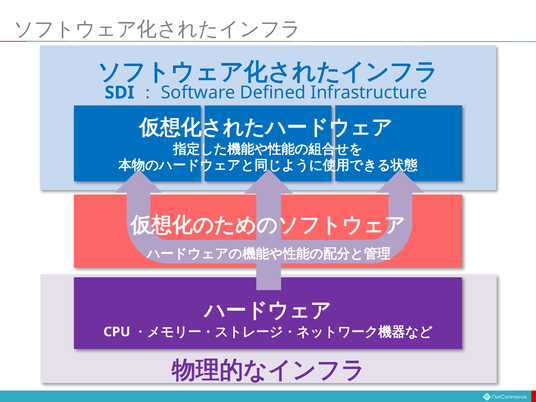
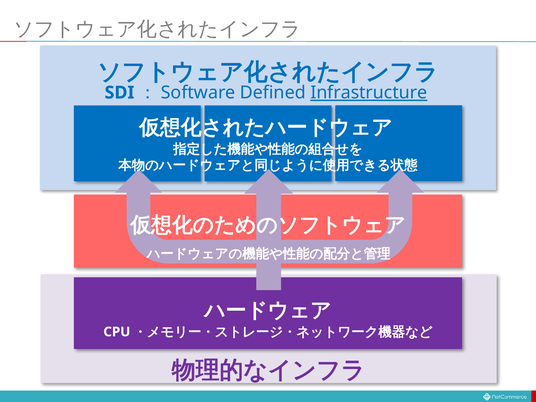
Infrastructure underline: none -> present
